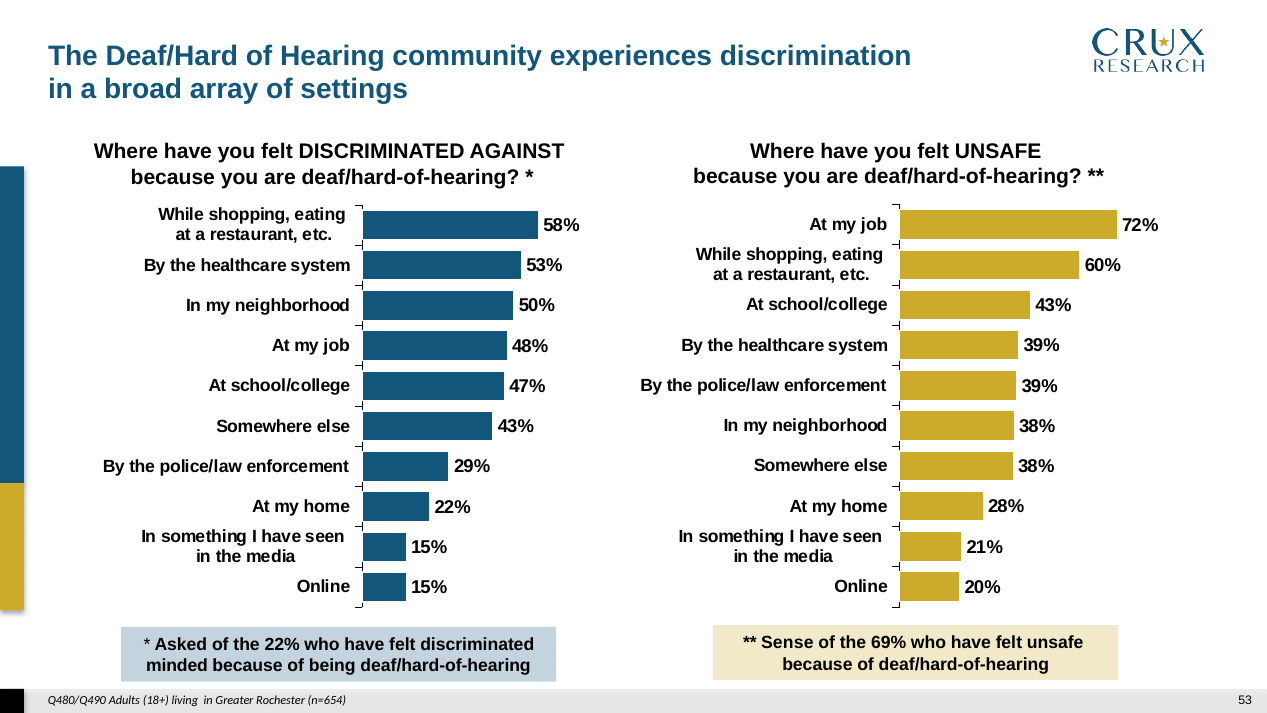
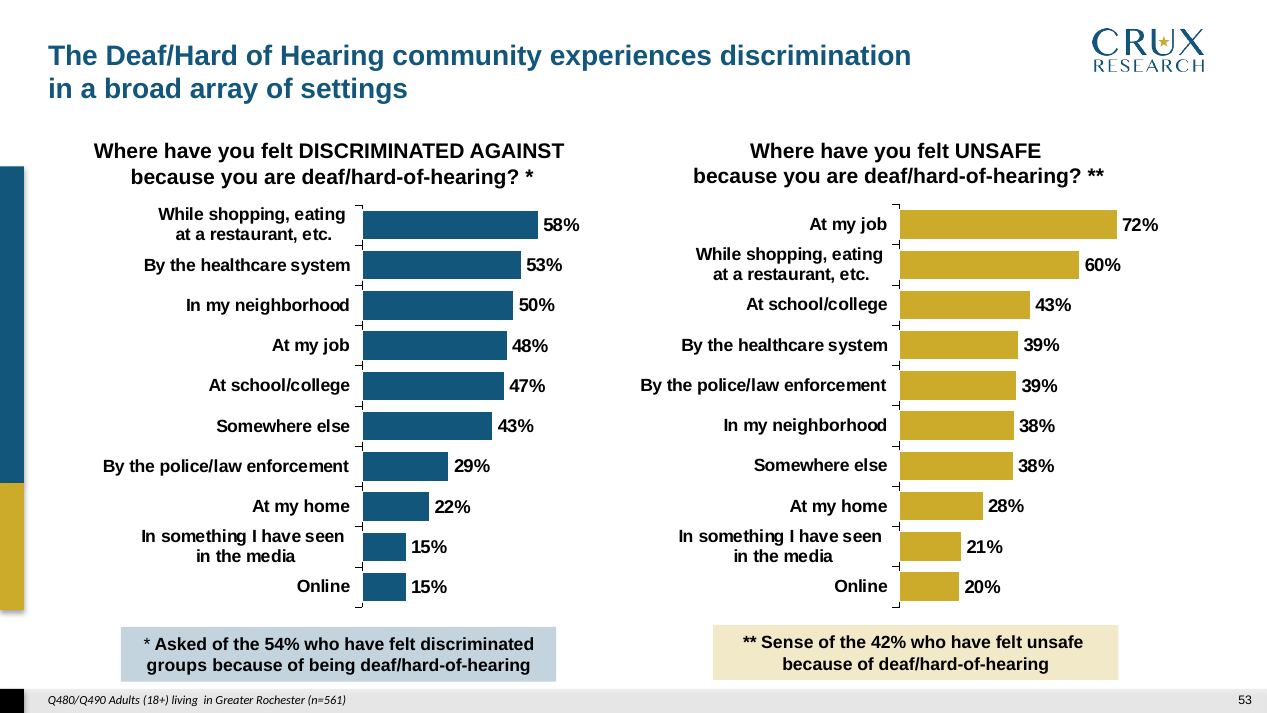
69%: 69% -> 42%
the 22%: 22% -> 54%
minded: minded -> groups
n=654: n=654 -> n=561
